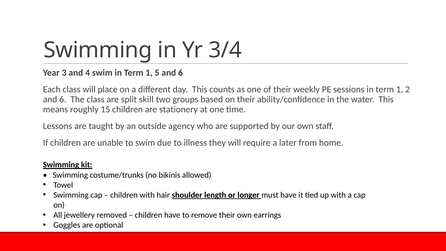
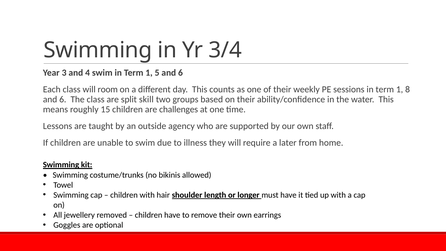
place: place -> room
2: 2 -> 8
stationery: stationery -> challenges
